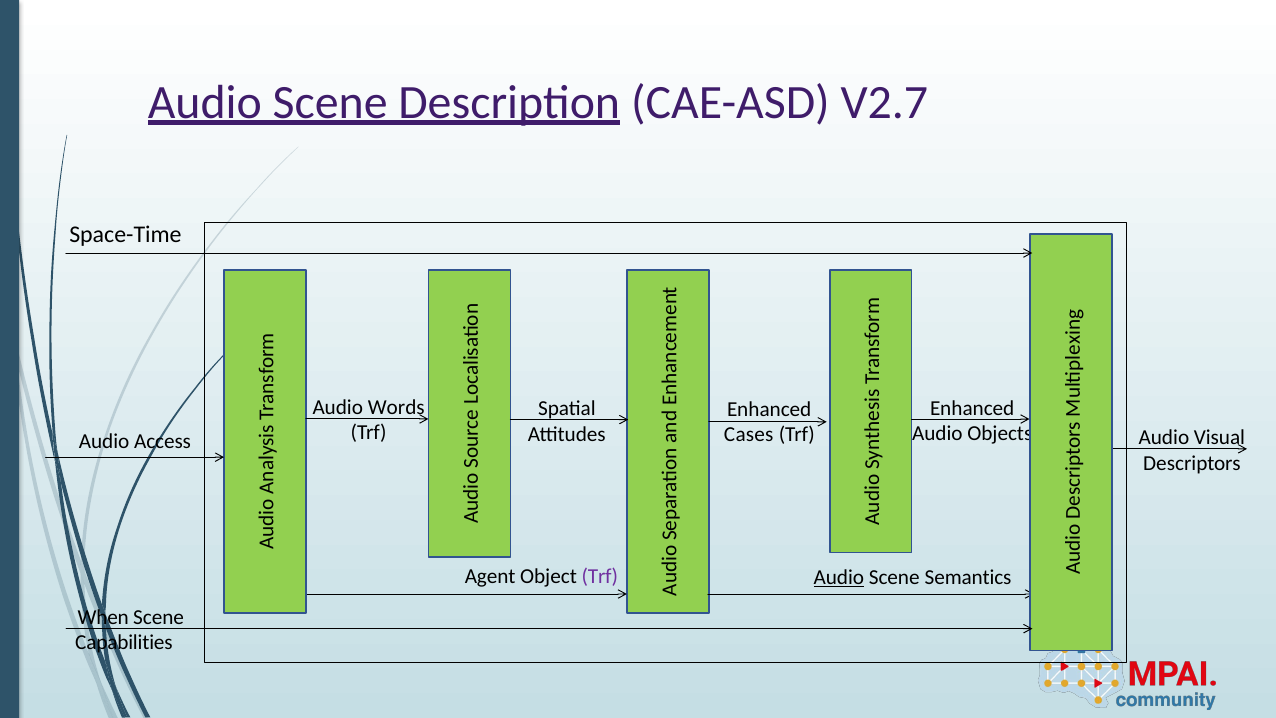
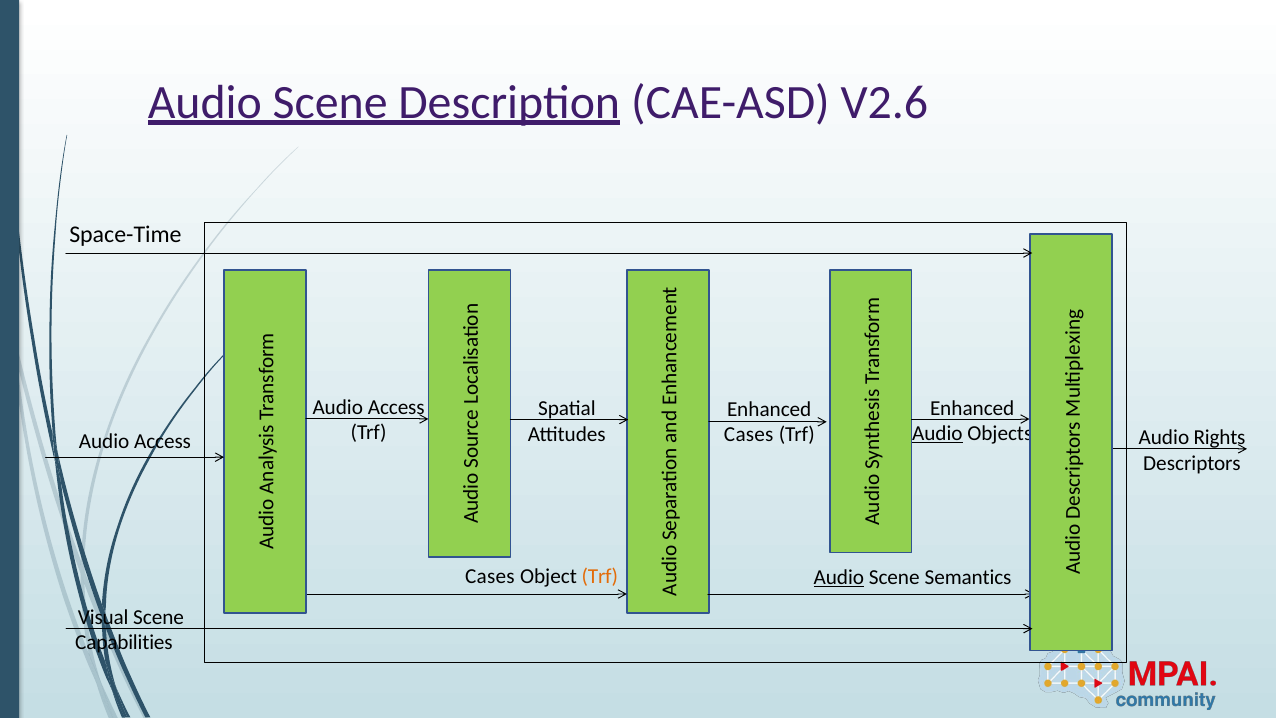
V2.7: V2.7 -> V2.6
Words at (396, 407): Words -> Access
Audio at (937, 433) underline: none -> present
Visual: Visual -> Rights
Agent at (490, 577): Agent -> Cases
Trf at (600, 577) colour: purple -> orange
When: When -> Visual
